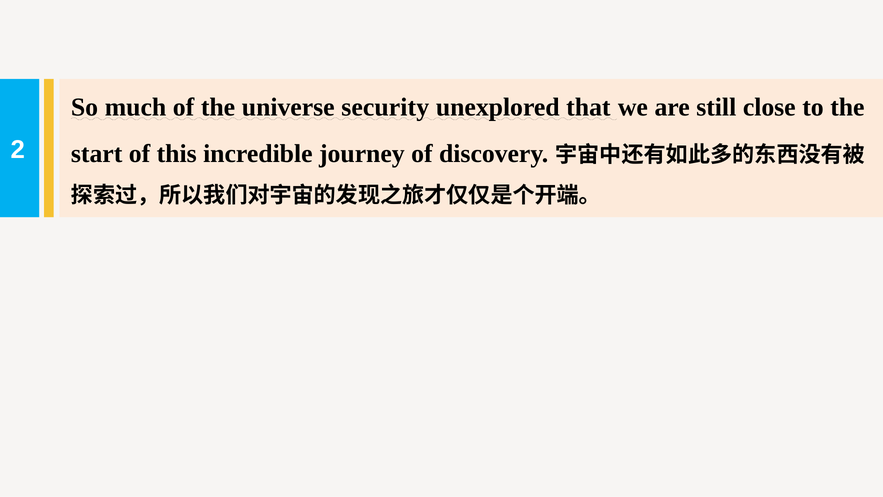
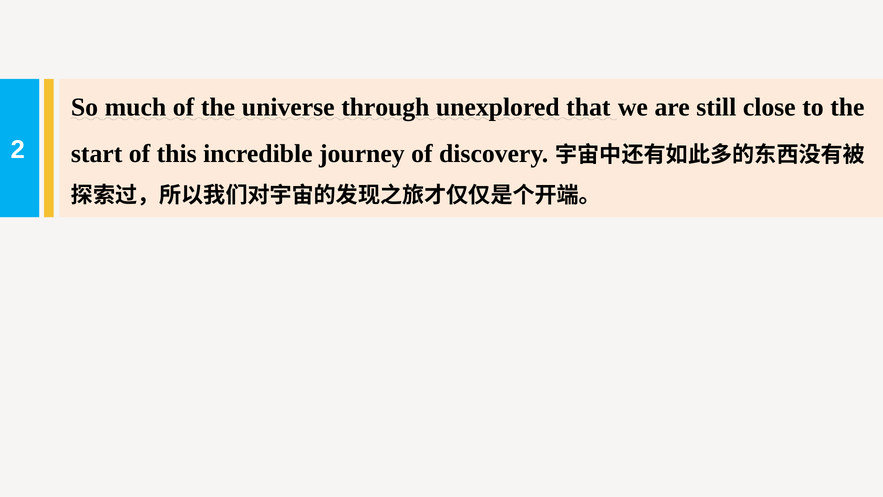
security: security -> through
